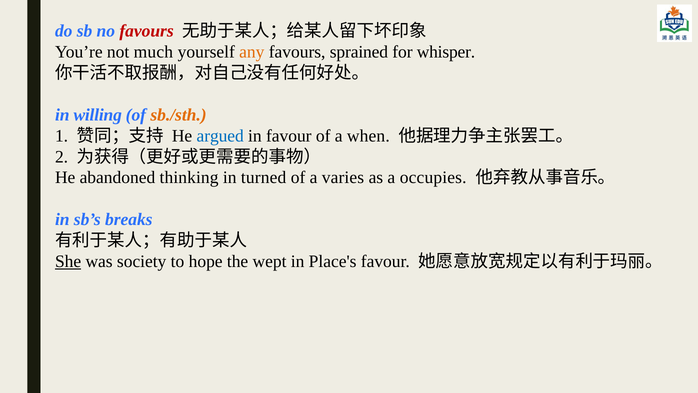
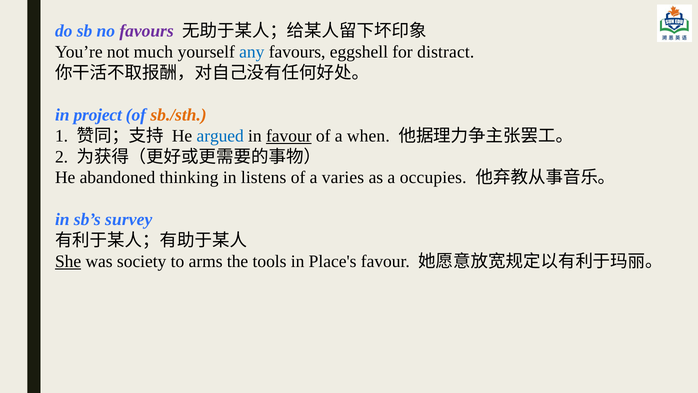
favours at (147, 31) colour: red -> purple
any colour: orange -> blue
sprained: sprained -> eggshell
whisper: whisper -> distract
willing: willing -> project
favour at (289, 136) underline: none -> present
turned: turned -> listens
breaks: breaks -> survey
hope: hope -> arms
wept: wept -> tools
